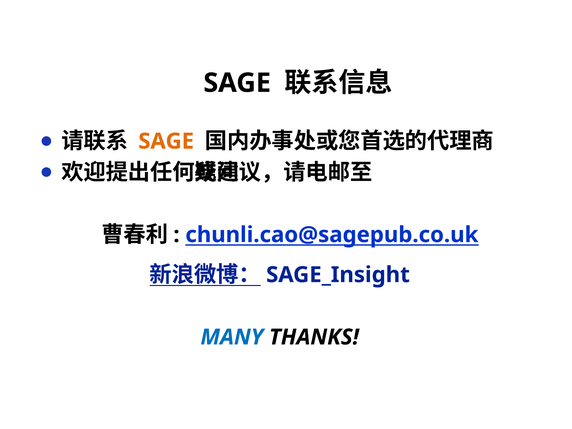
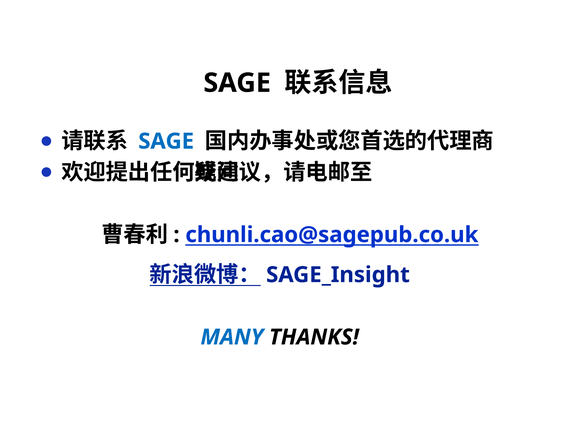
SAGE at (166, 141) colour: orange -> blue
